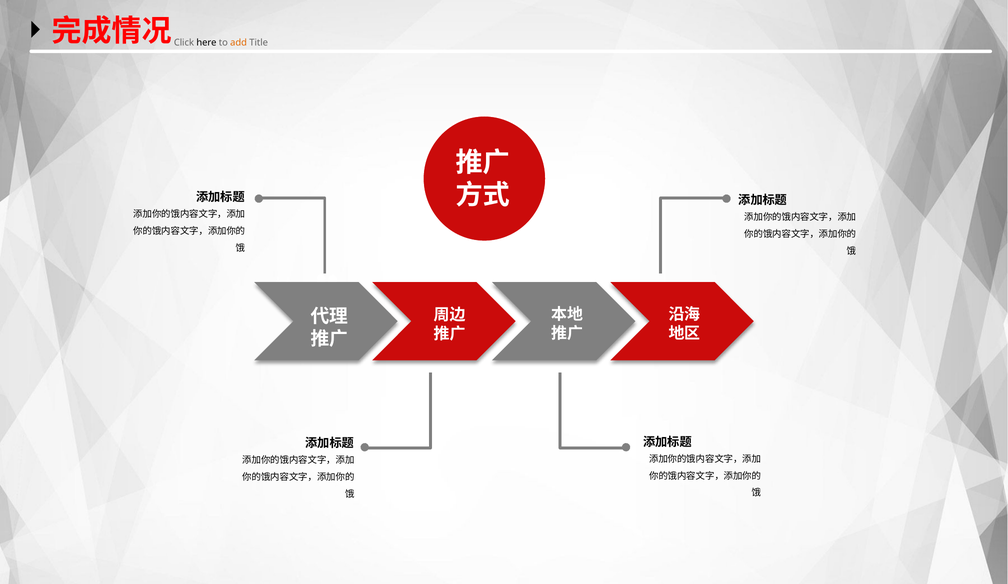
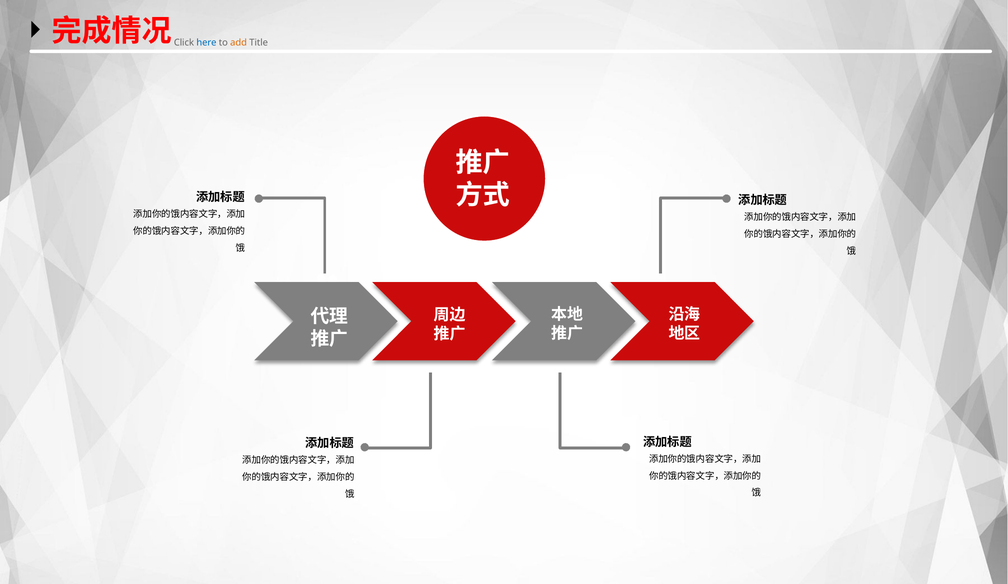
here colour: black -> blue
